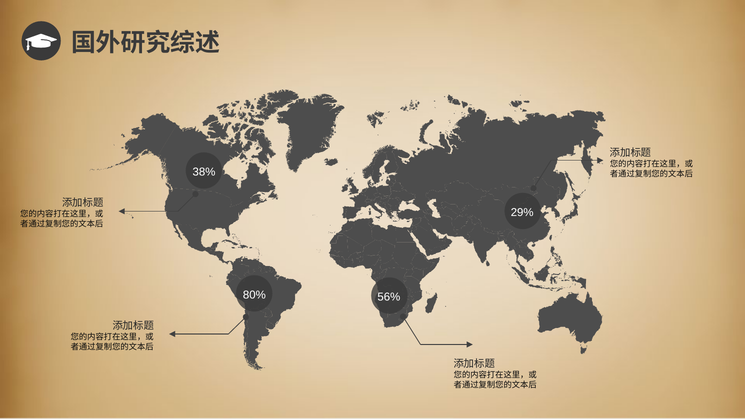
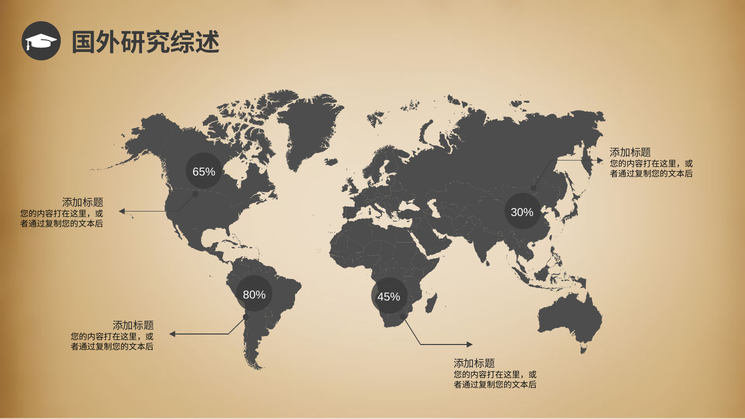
38%: 38% -> 65%
29%: 29% -> 30%
56%: 56% -> 45%
